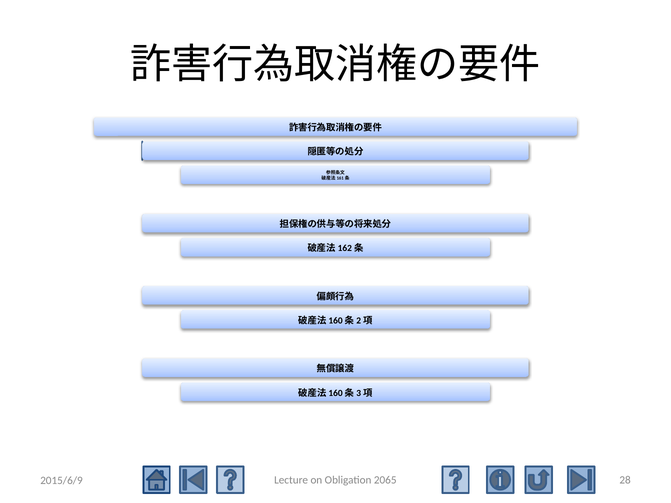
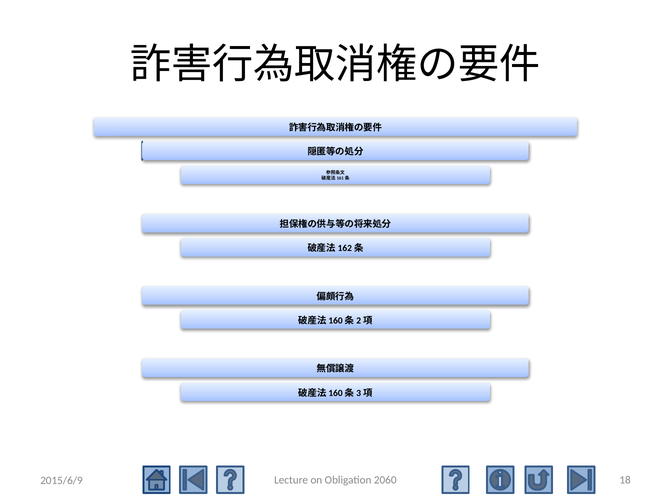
2065: 2065 -> 2060
28: 28 -> 18
